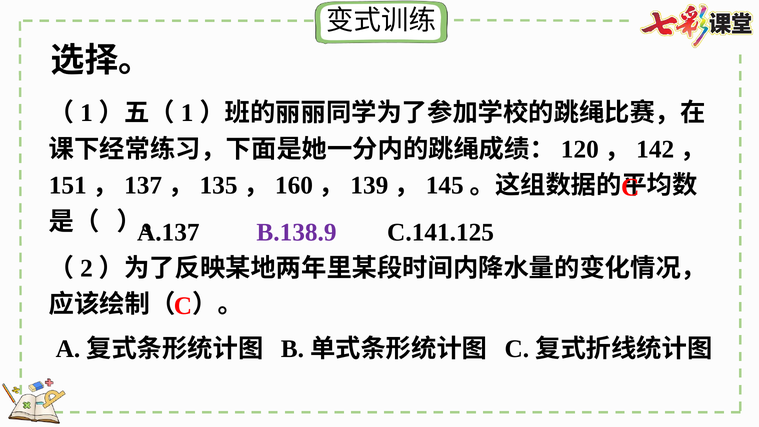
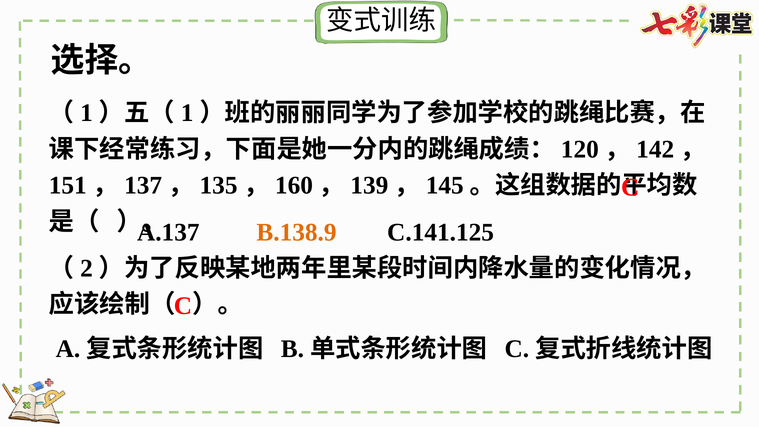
B.138.9 colour: purple -> orange
